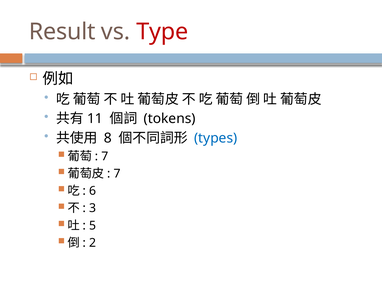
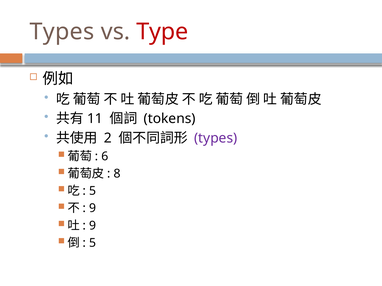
Result at (62, 32): Result -> Types
8: 8 -> 2
types at (216, 138) colour: blue -> purple
7 at (105, 157): 7 -> 6
7 at (117, 174): 7 -> 8
6 at (93, 191): 6 -> 5
3 at (93, 209): 3 -> 9
5 at (93, 226): 5 -> 9
2 at (93, 243): 2 -> 5
